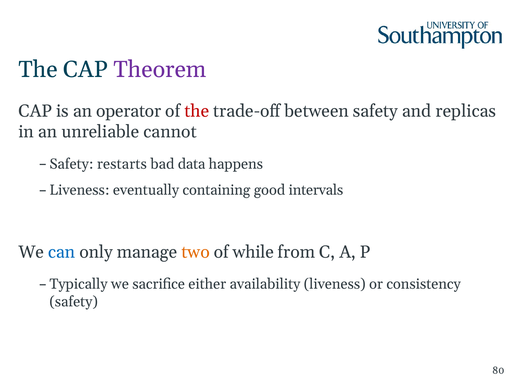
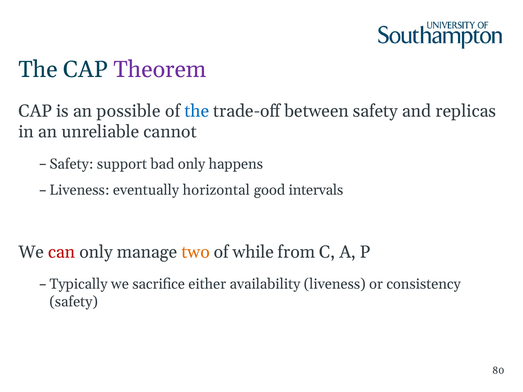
operator: operator -> possible
the at (197, 111) colour: red -> blue
restarts: restarts -> support
bad data: data -> only
containing: containing -> horizontal
can colour: blue -> red
